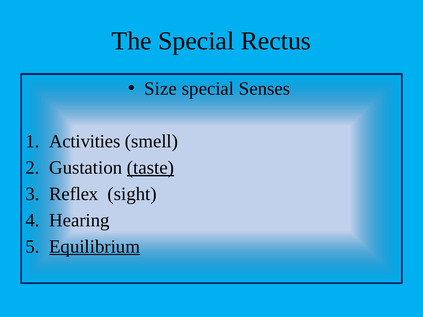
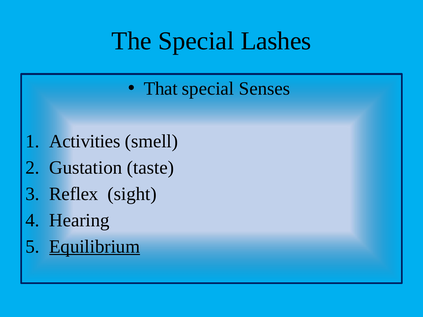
Rectus: Rectus -> Lashes
Size: Size -> That
taste underline: present -> none
